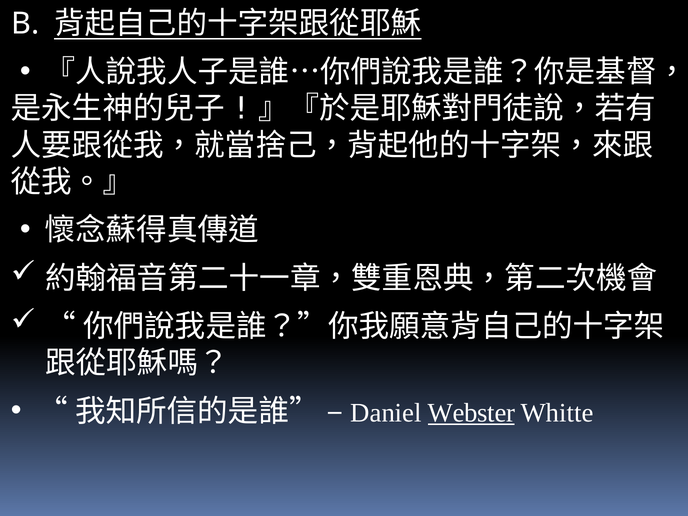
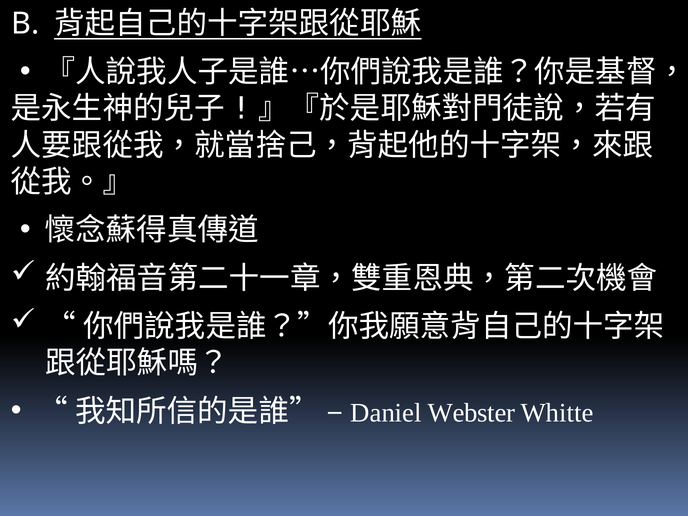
Webster underline: present -> none
